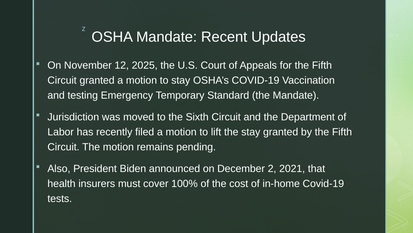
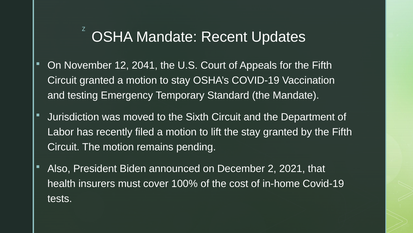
2025: 2025 -> 2041
